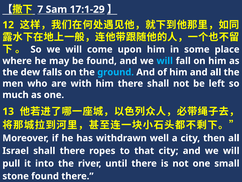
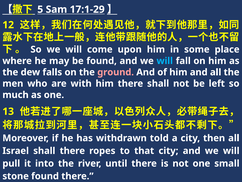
7: 7 -> 5
ground colour: light blue -> pink
well: well -> told
